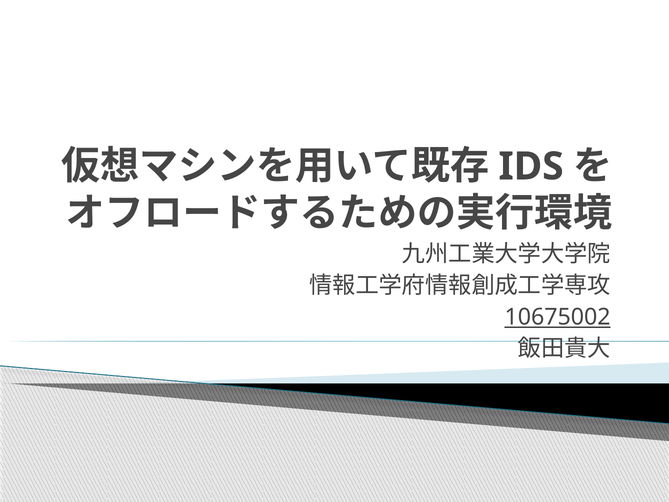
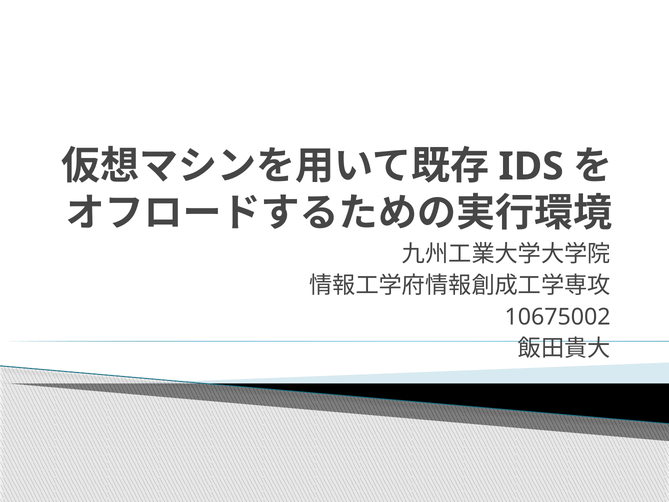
10675002 underline: present -> none
